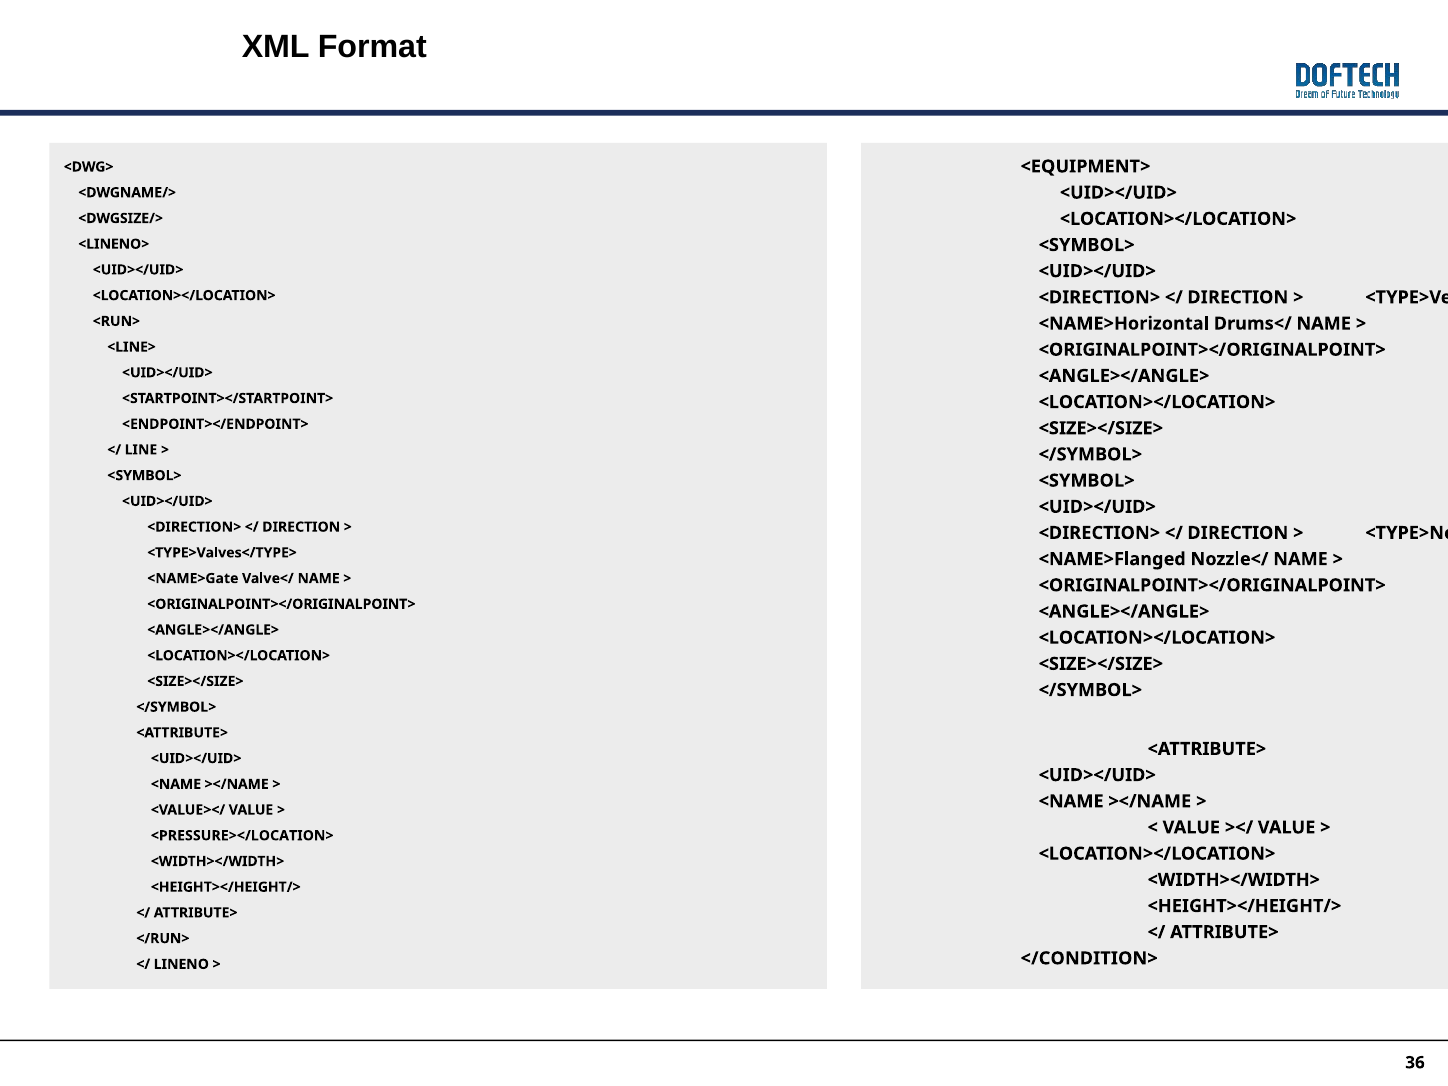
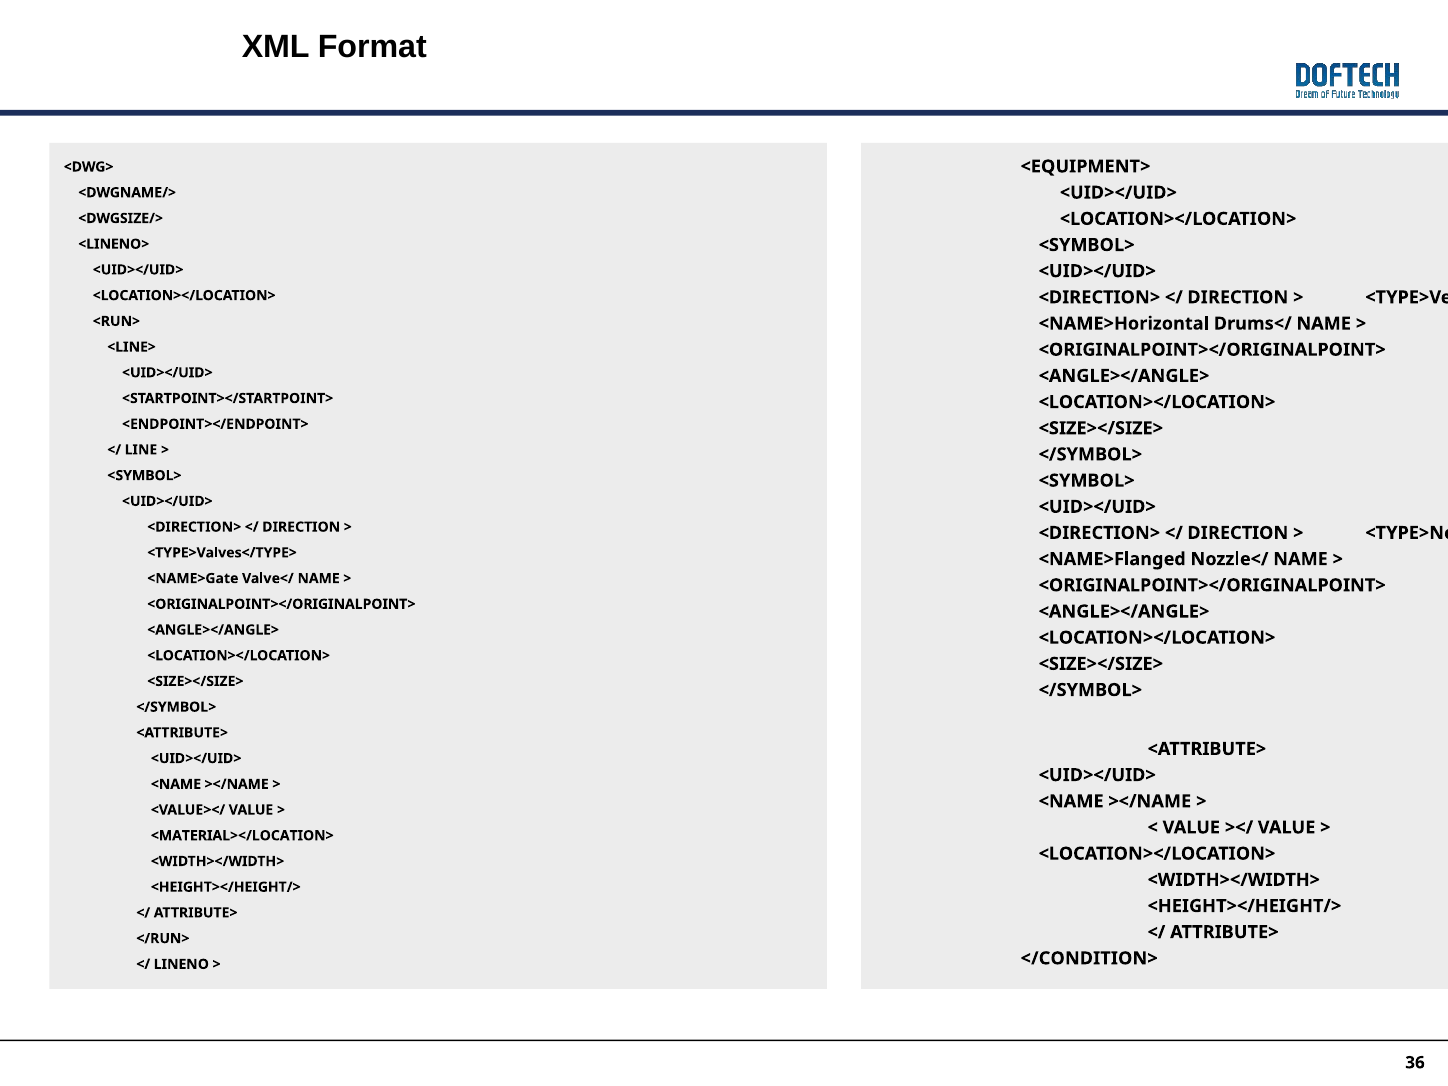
<PRESSURE></LOCATION>: <PRESSURE></LOCATION> -> <MATERIAL></LOCATION>
